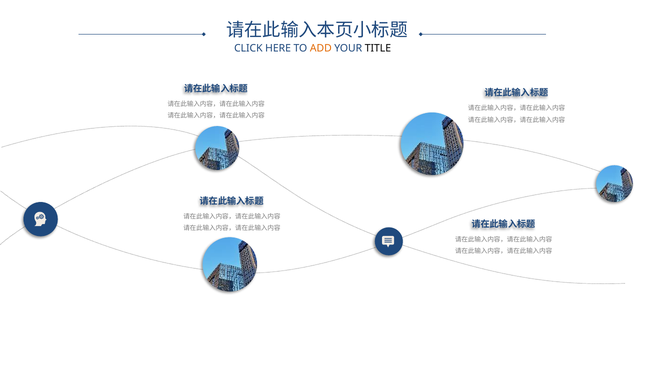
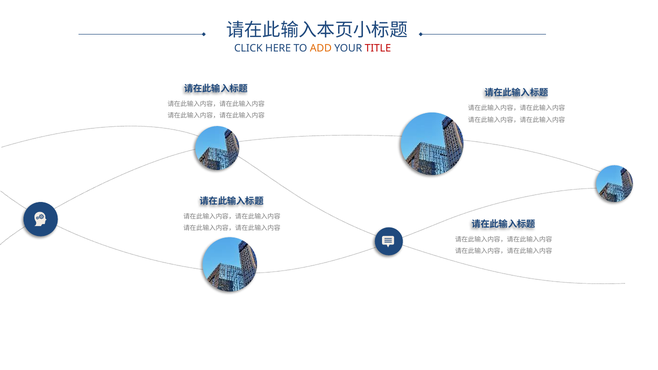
TITLE colour: black -> red
